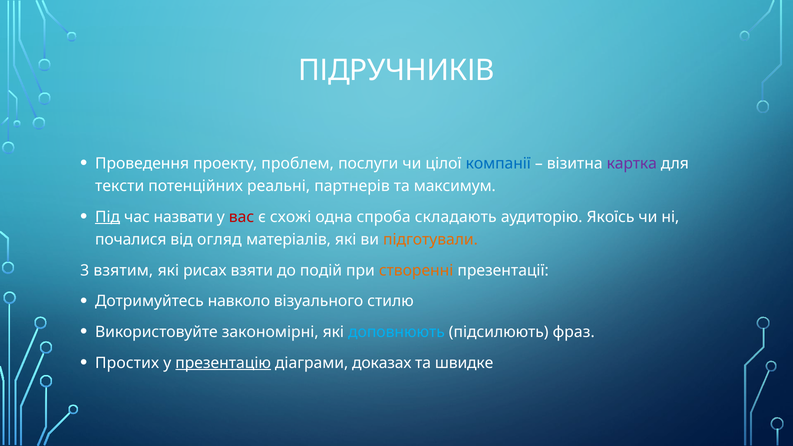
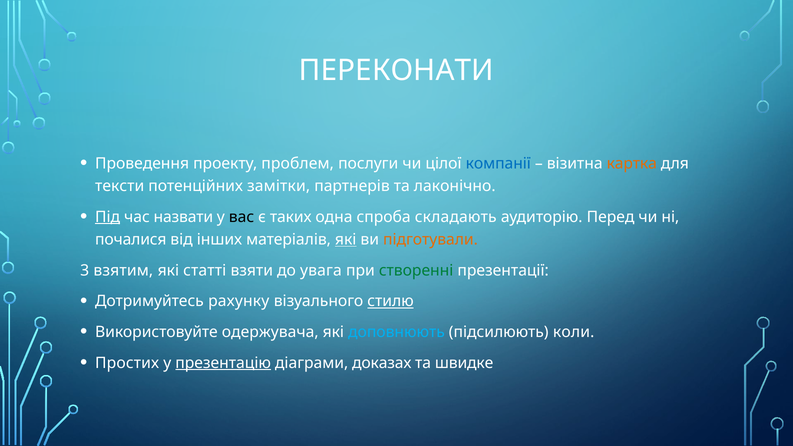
ПІДРУЧНИКІВ: ПІДРУЧНИКІВ -> ПЕРЕКОНАТИ
картка colour: purple -> orange
реальні: реальні -> замітки
максимум: максимум -> лаконічно
вас colour: red -> black
схожі: схожі -> таких
Якоїсь: Якоїсь -> Перед
огляд: огляд -> інших
які at (346, 240) underline: none -> present
рисах: рисах -> статті
подій: подій -> увага
створенні colour: orange -> green
навколо: навколо -> рахунку
стилю underline: none -> present
закономірні: закономірні -> одержувача
фраз: фраз -> коли
